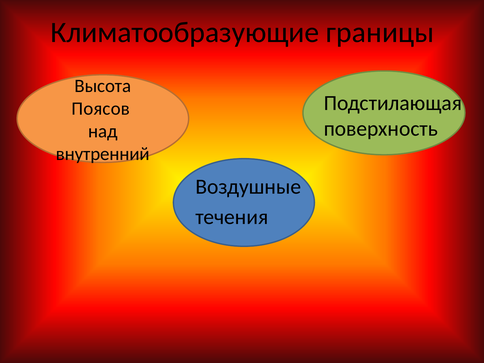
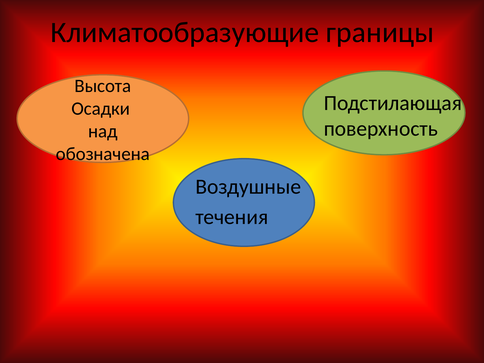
Поясов: Поясов -> Осадки
внутренний: внутренний -> обозначена
